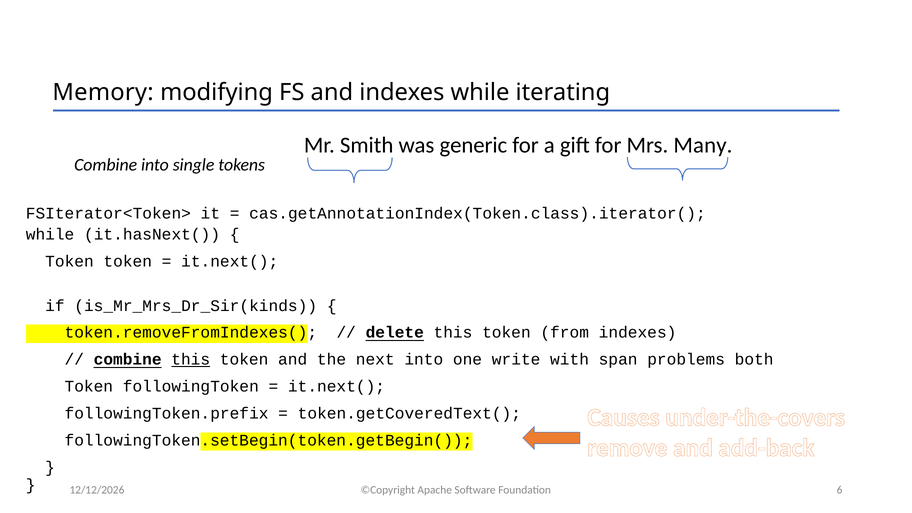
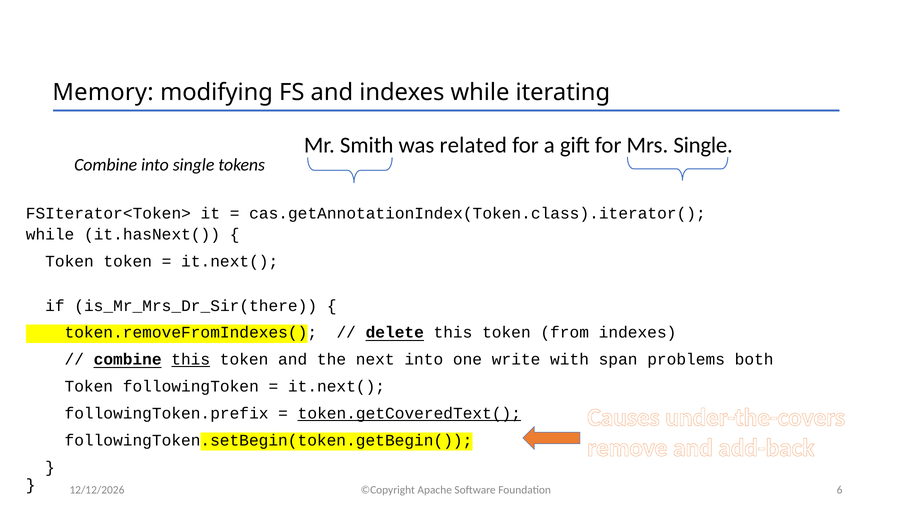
generic: generic -> related
Mrs Many: Many -> Single
is_Mr_Mrs_Dr_Sir(kinds: is_Mr_Mrs_Dr_Sir(kinds -> is_Mr_Mrs_Dr_Sir(there
token.getCoveredText( underline: none -> present
